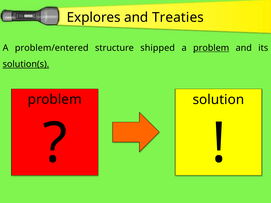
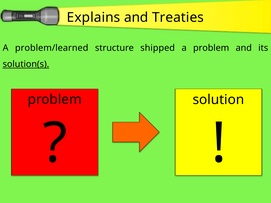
Explores: Explores -> Explains
problem/entered: problem/entered -> problem/learned
problem at (211, 48) underline: present -> none
